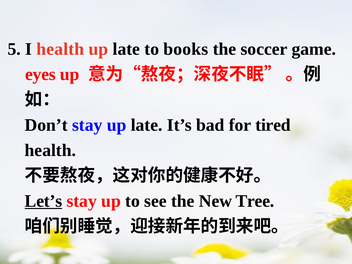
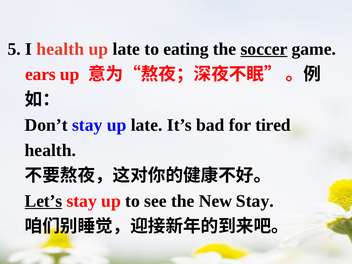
books: books -> eating
soccer underline: none -> present
eyes: eyes -> ears
New Tree: Tree -> Stay
